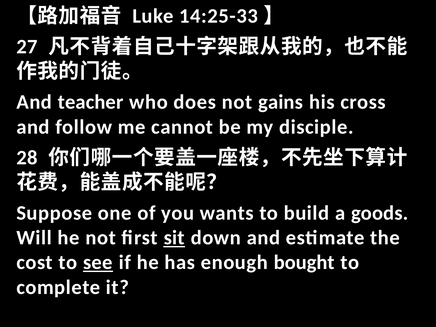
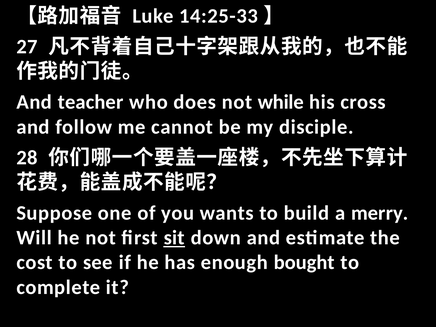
gains: gains -> while
goods: goods -> merry
see underline: present -> none
